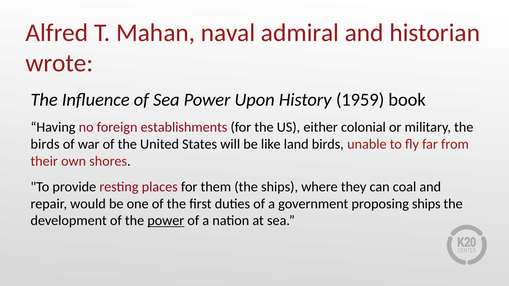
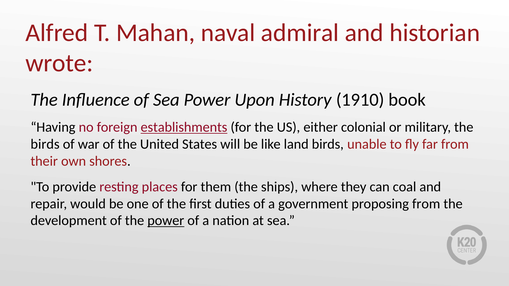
1959: 1959 -> 1910
establishments underline: none -> present
proposing ships: ships -> from
